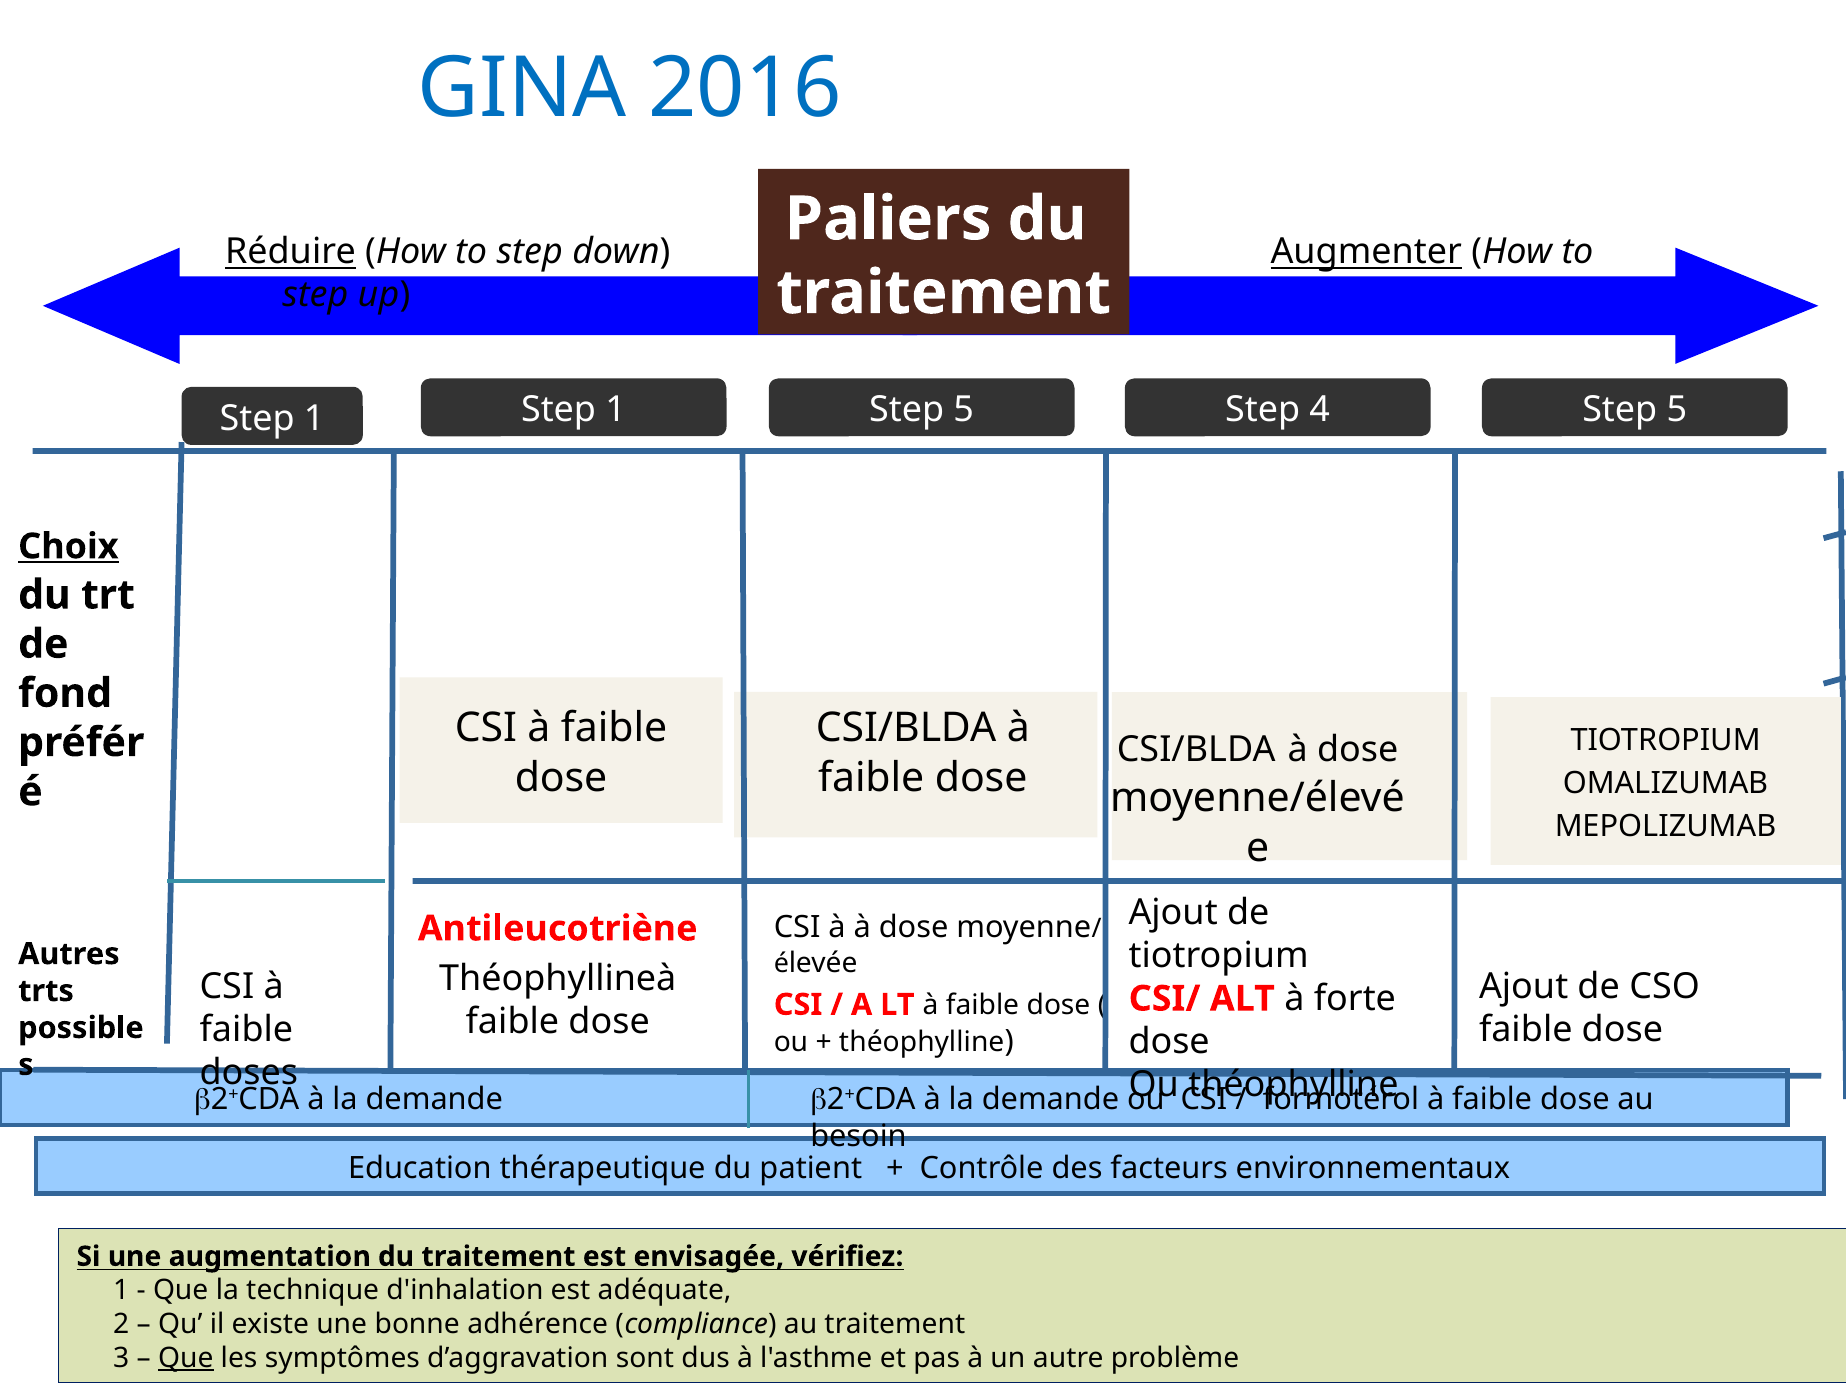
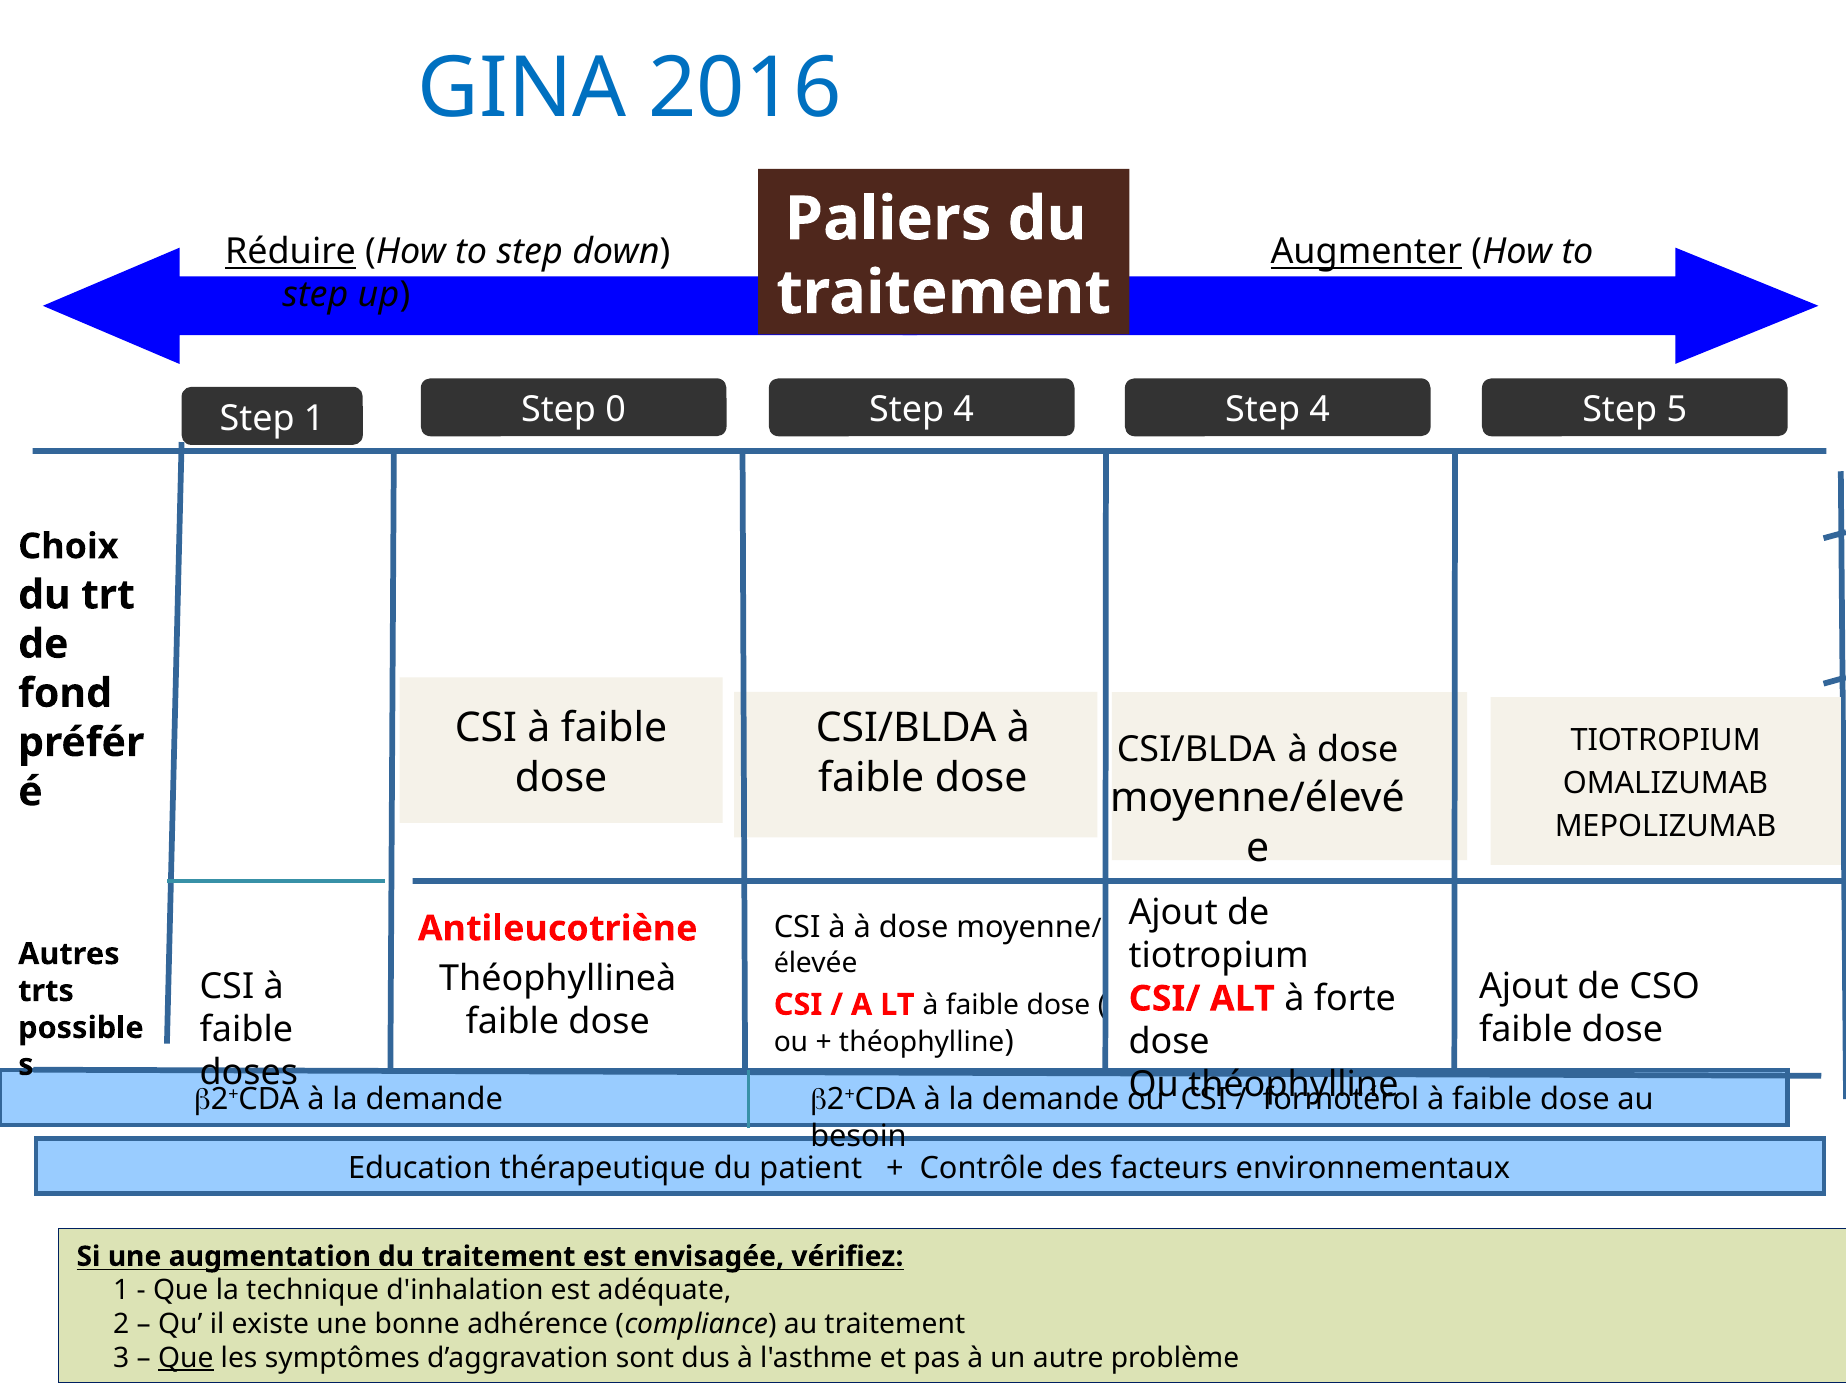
1 at (616, 410): 1 -> 0
5 at (964, 410): 5 -> 4
Choix underline: present -> none
